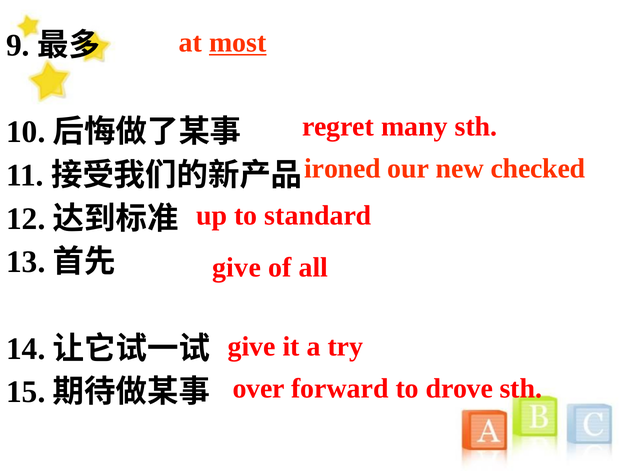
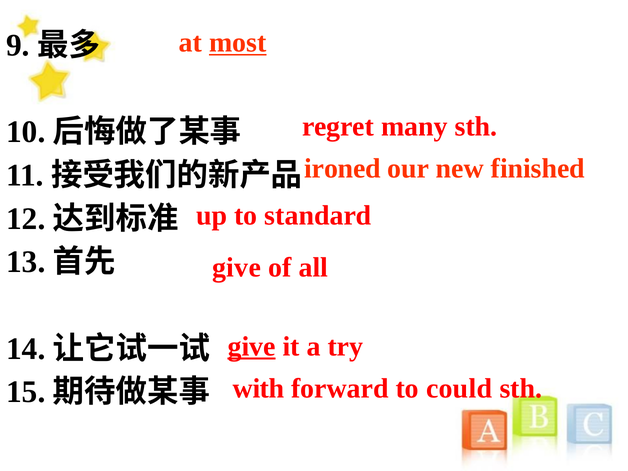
checked: checked -> finished
give at (252, 346) underline: none -> present
over: over -> with
drove: drove -> could
